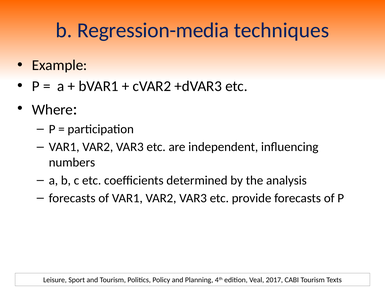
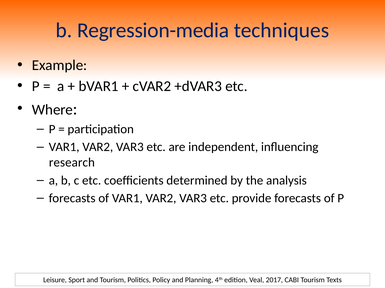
numbers: numbers -> research
